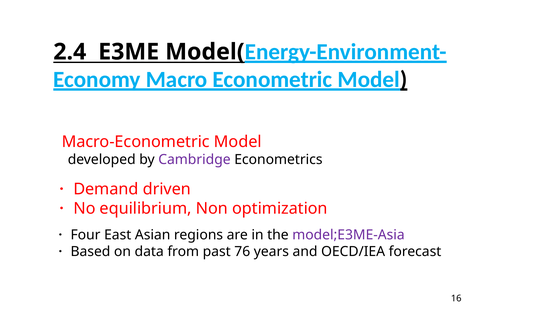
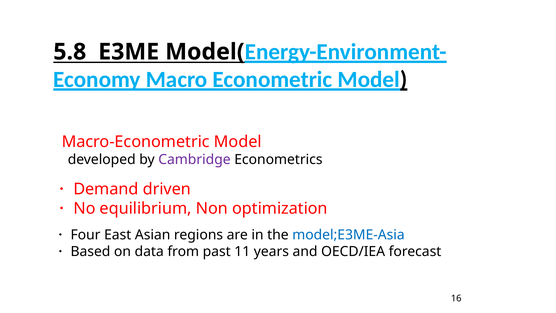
2.4: 2.4 -> 5.8
model;E3ME-Asia colour: purple -> blue
76: 76 -> 11
